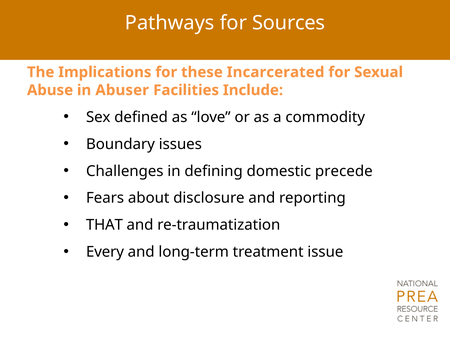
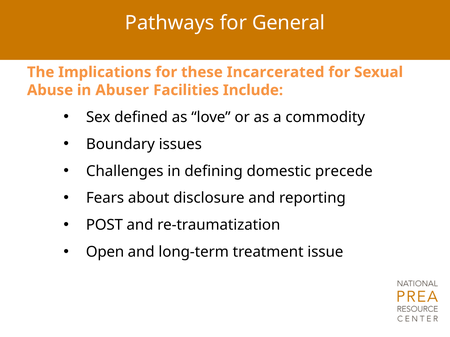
Sources: Sources -> General
THAT: THAT -> POST
Every: Every -> Open
